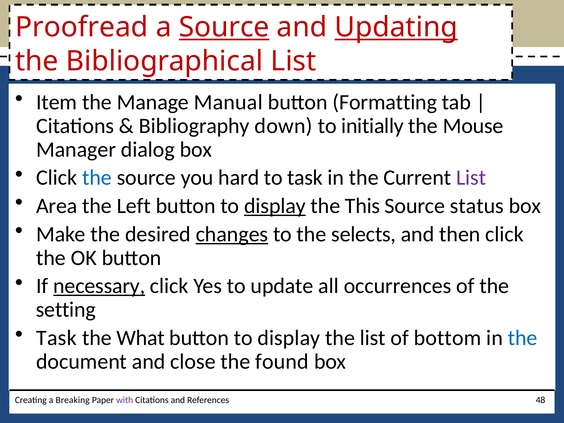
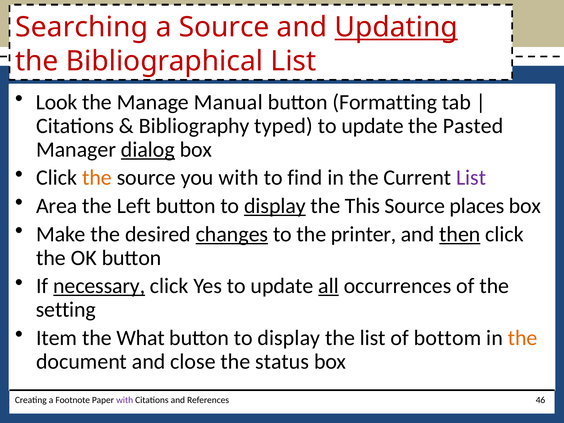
Proofread: Proofread -> Searching
Source at (224, 27) underline: present -> none
Item: Item -> Look
down: down -> typed
initially at (373, 126): initially -> update
Mouse: Mouse -> Pasted
dialog underline: none -> present
the at (97, 178) colour: blue -> orange
you hard: hard -> with
to task: task -> find
status: status -> places
selects: selects -> printer
then underline: none -> present
all underline: none -> present
Task at (57, 338): Task -> Item
the at (523, 338) colour: blue -> orange
found: found -> status
Breaking: Breaking -> Footnote
48: 48 -> 46
